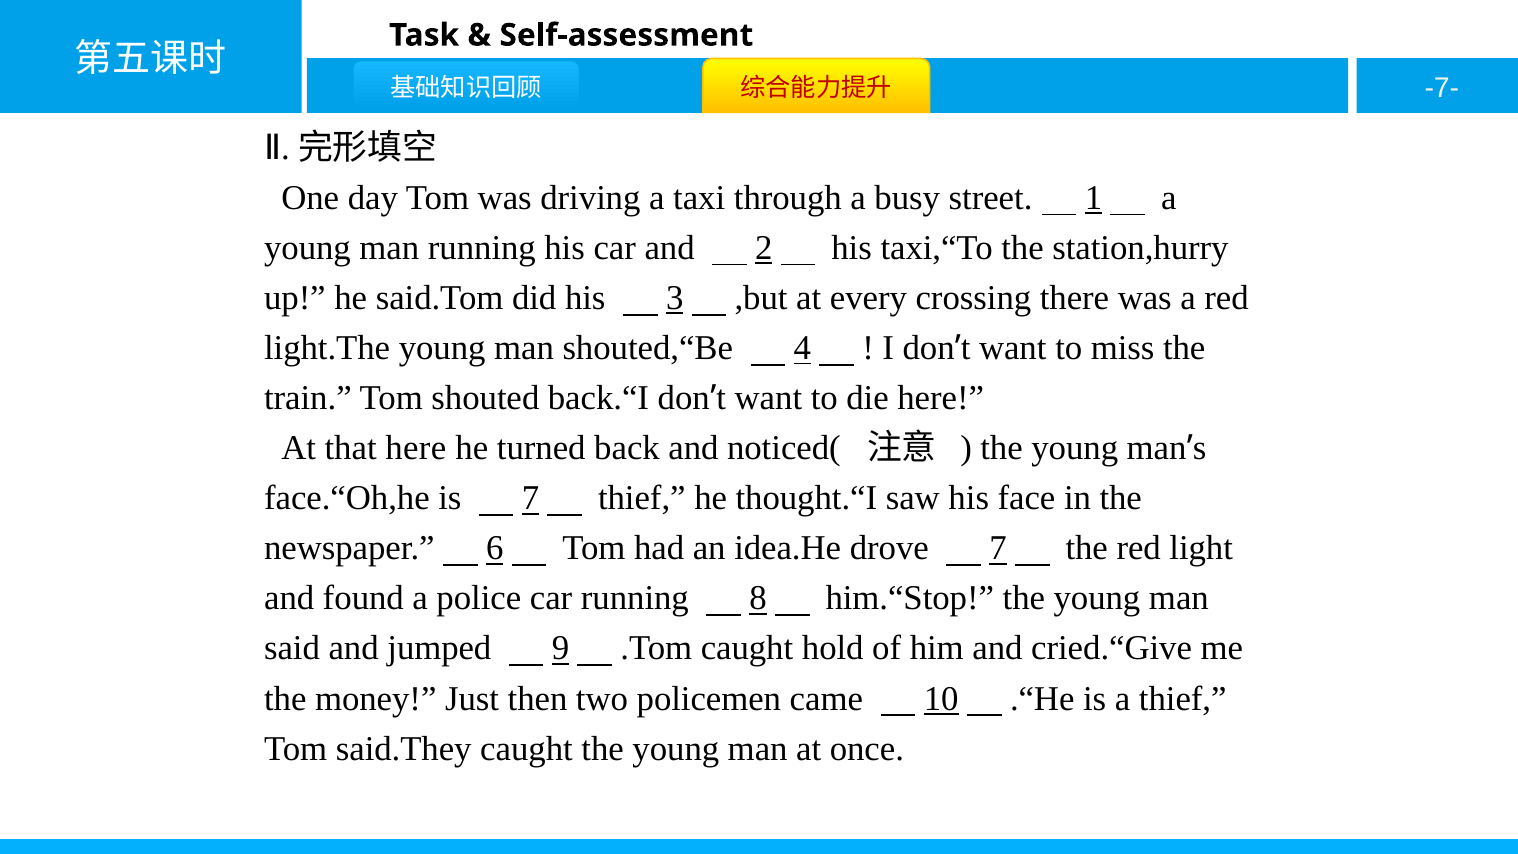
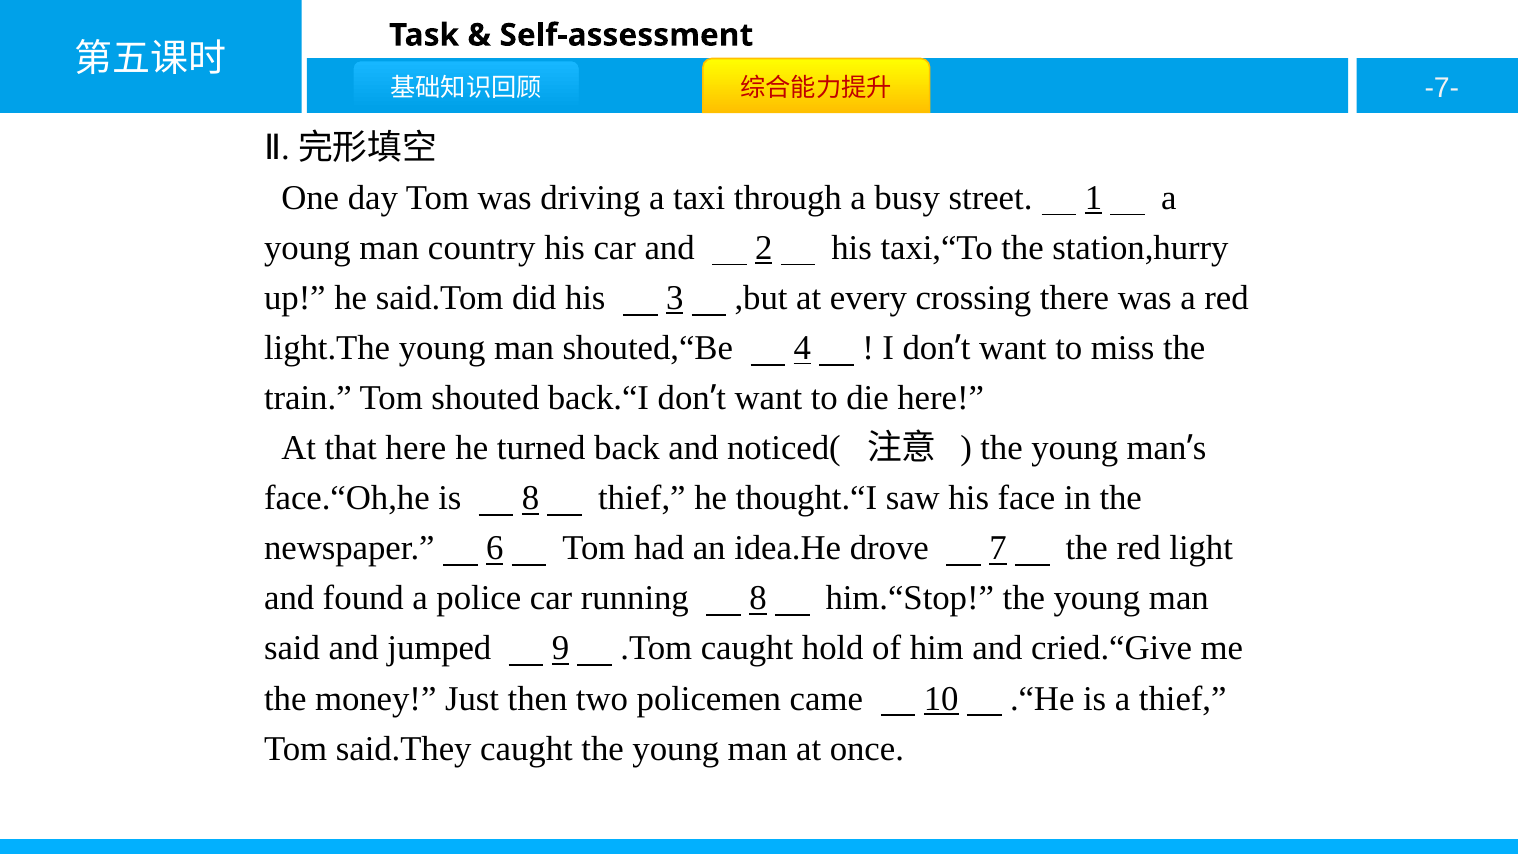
man running: running -> country
is 7: 7 -> 8
